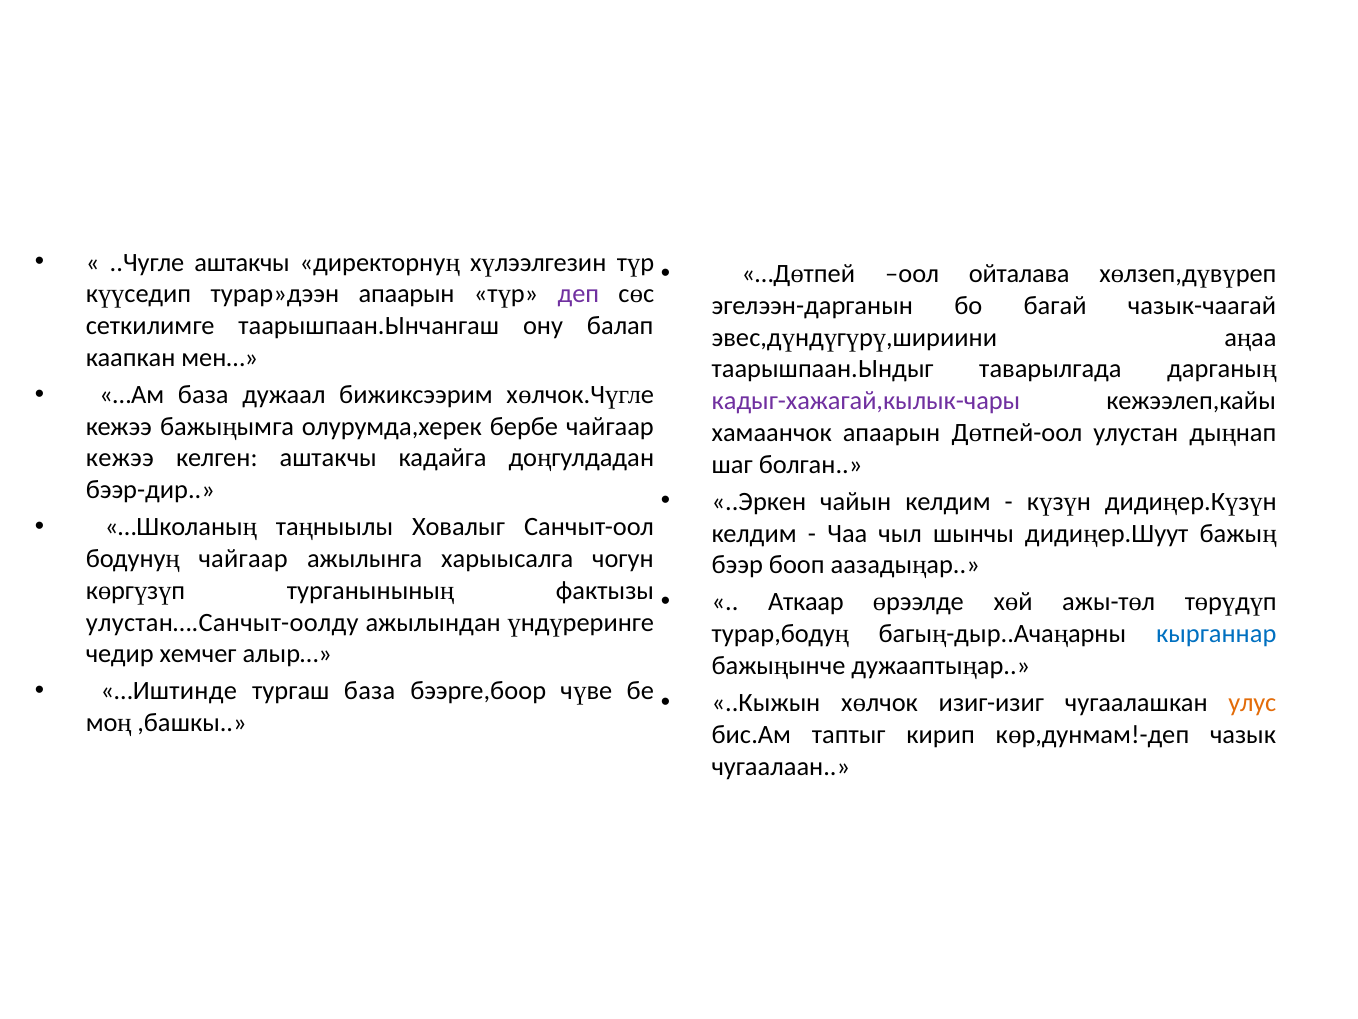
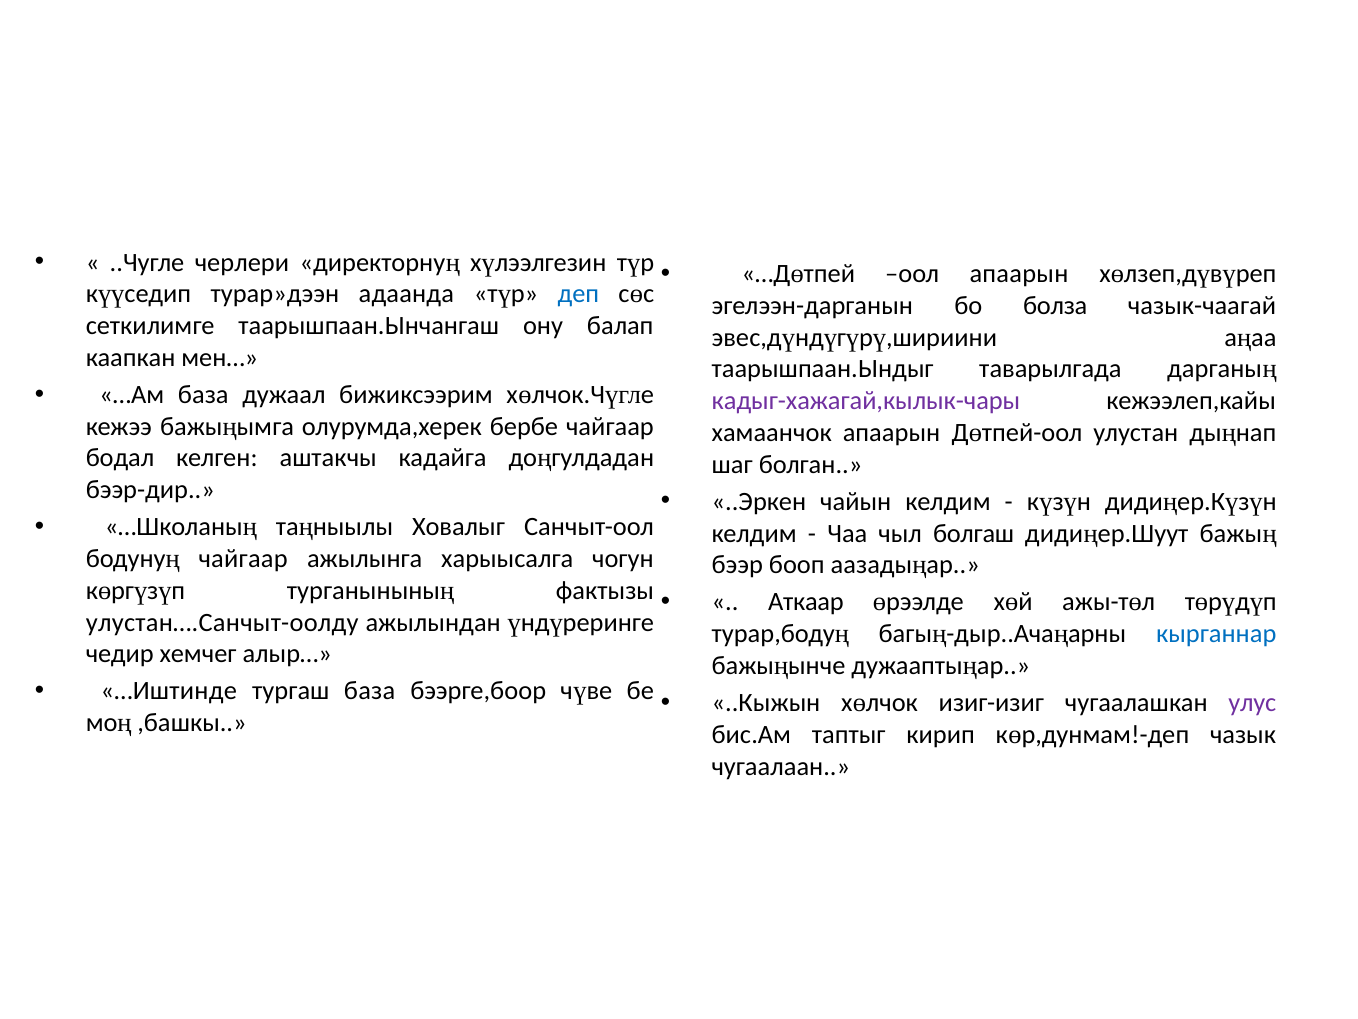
..Чугле аштакчы: аштакчы -> черлери
оол ойталава: ойталава -> апаарын
турар»дээн апаарын: апаарын -> адаанда
деп colour: purple -> blue
багай: багай -> болза
кежээ at (120, 458): кежээ -> бодал
шынчы: шынчы -> болгаш
улус colour: orange -> purple
